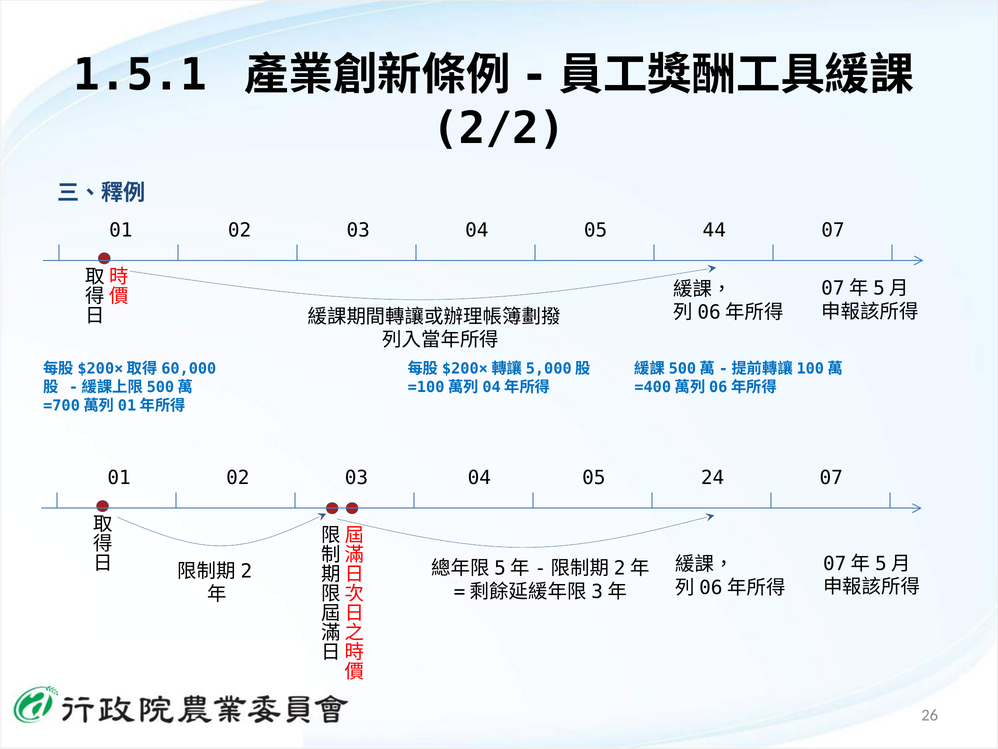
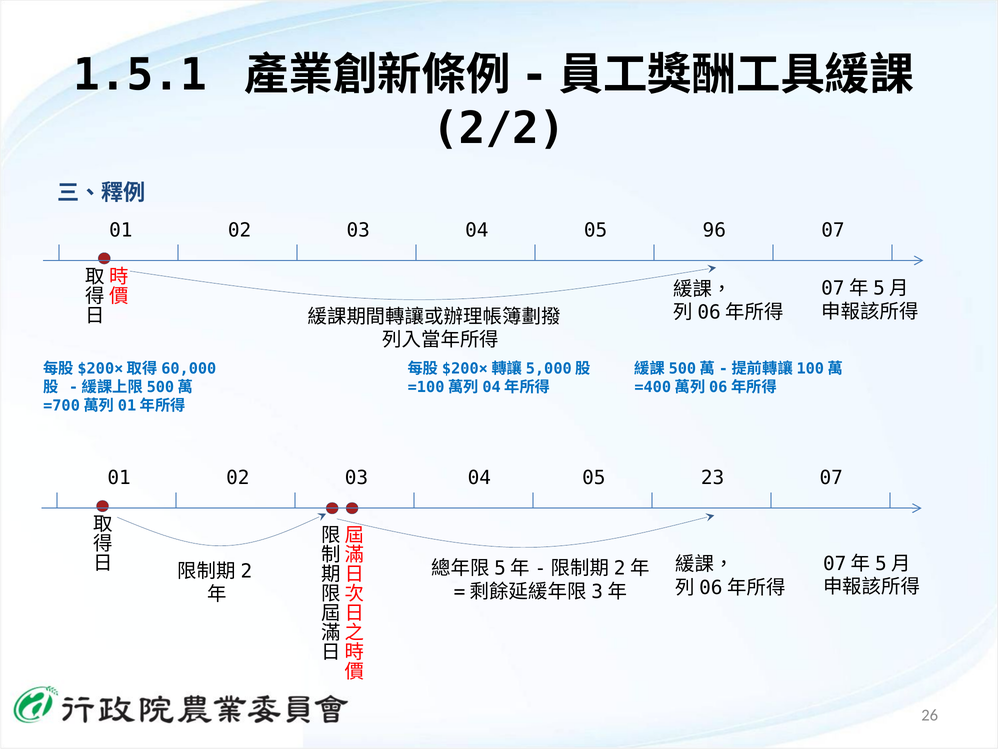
44: 44 -> 96
24: 24 -> 23
